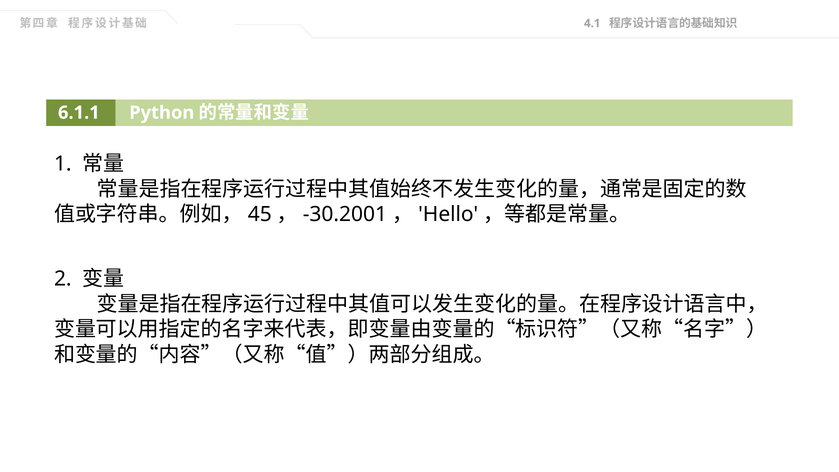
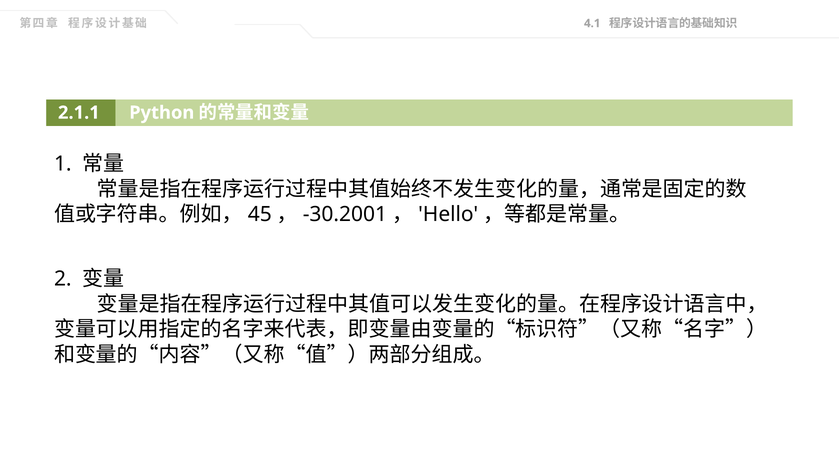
6.1.1: 6.1.1 -> 2.1.1
